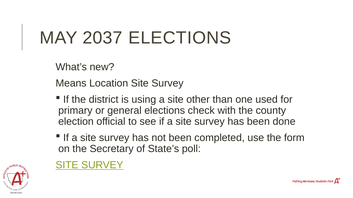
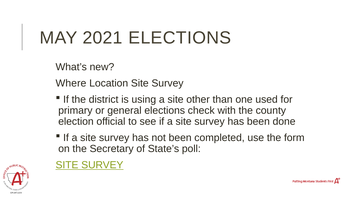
2037: 2037 -> 2021
Means: Means -> Where
